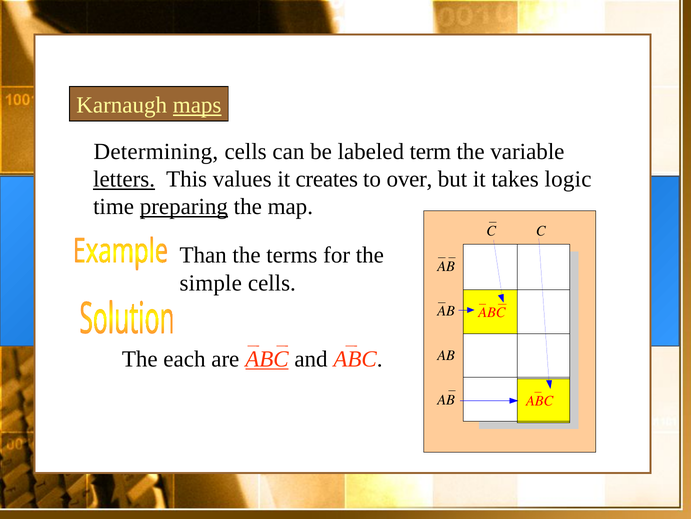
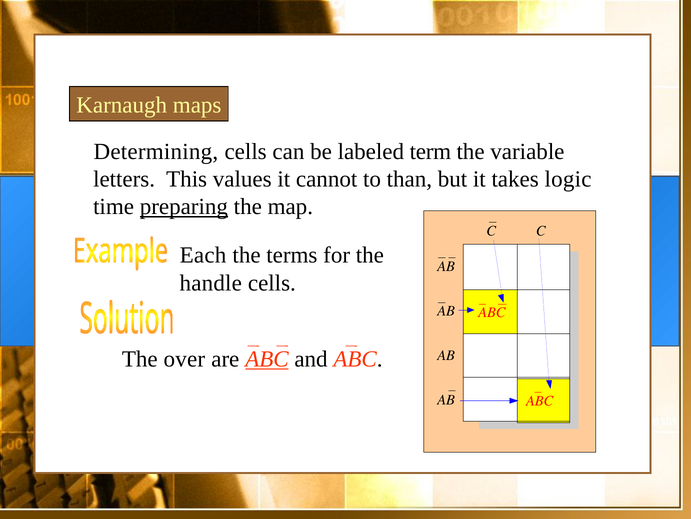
maps underline: present -> none
letters underline: present -> none
creates: creates -> cannot
over: over -> than
Than: Than -> Each
simple: simple -> handle
each: each -> over
